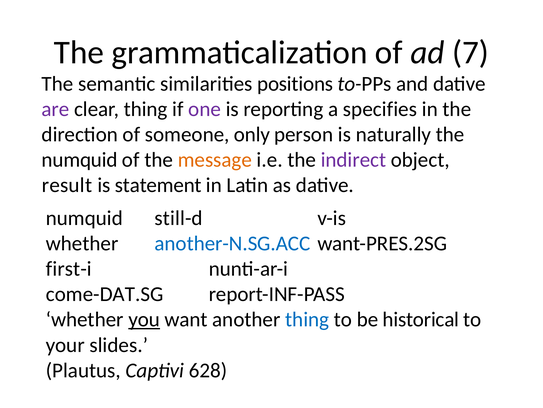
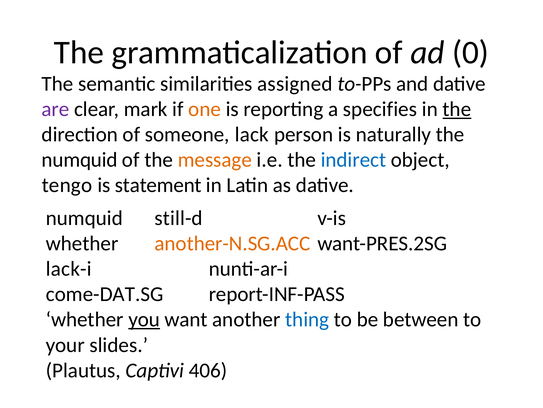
7: 7 -> 0
positions: positions -> assigned
clear thing: thing -> mark
one colour: purple -> orange
the at (457, 109) underline: none -> present
only: only -> lack
indirect colour: purple -> blue
result: result -> tengo
another-N.SG.ACC colour: blue -> orange
first-i: first-i -> lack-i
historical: historical -> between
628: 628 -> 406
